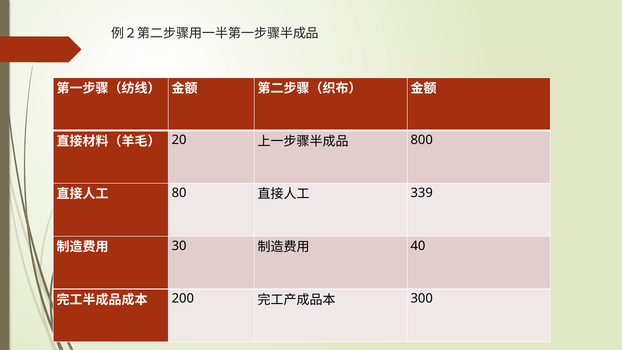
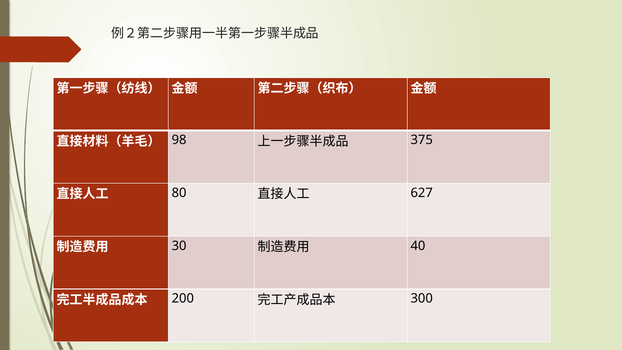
20: 20 -> 98
800: 800 -> 375
339: 339 -> 627
